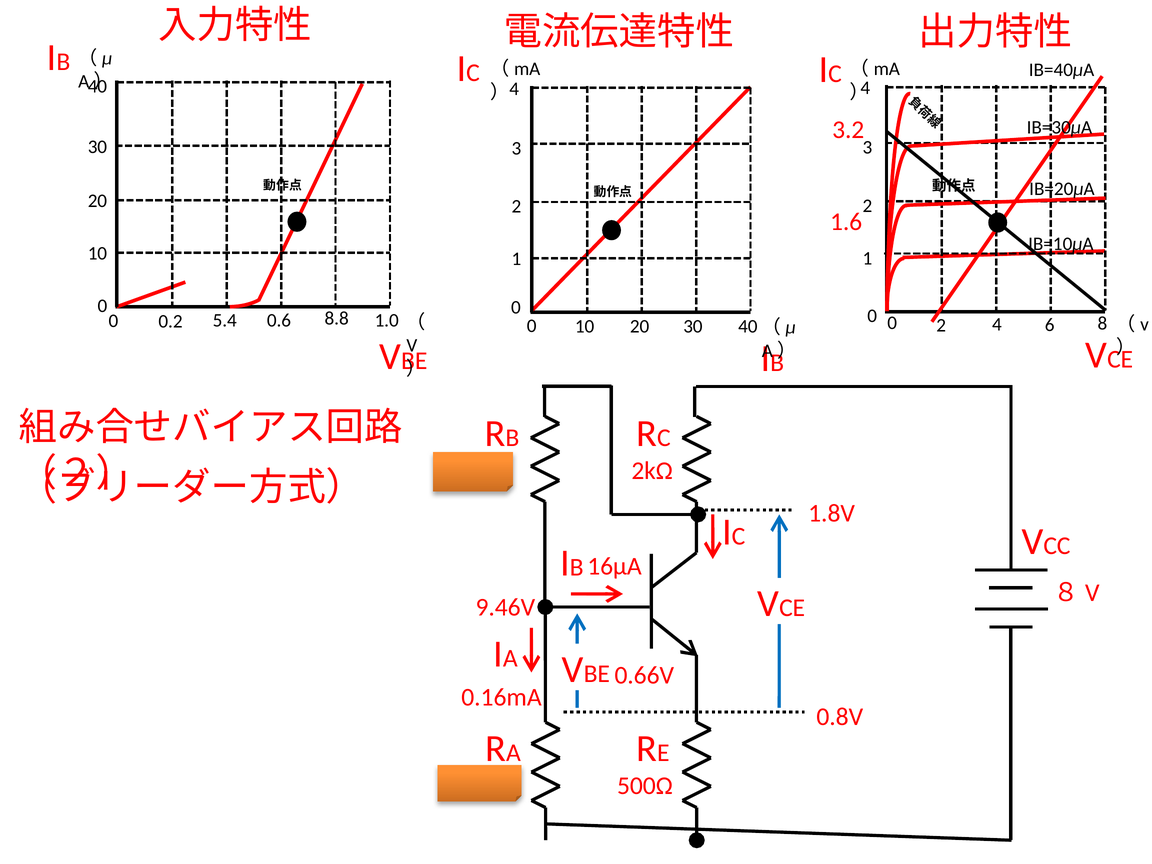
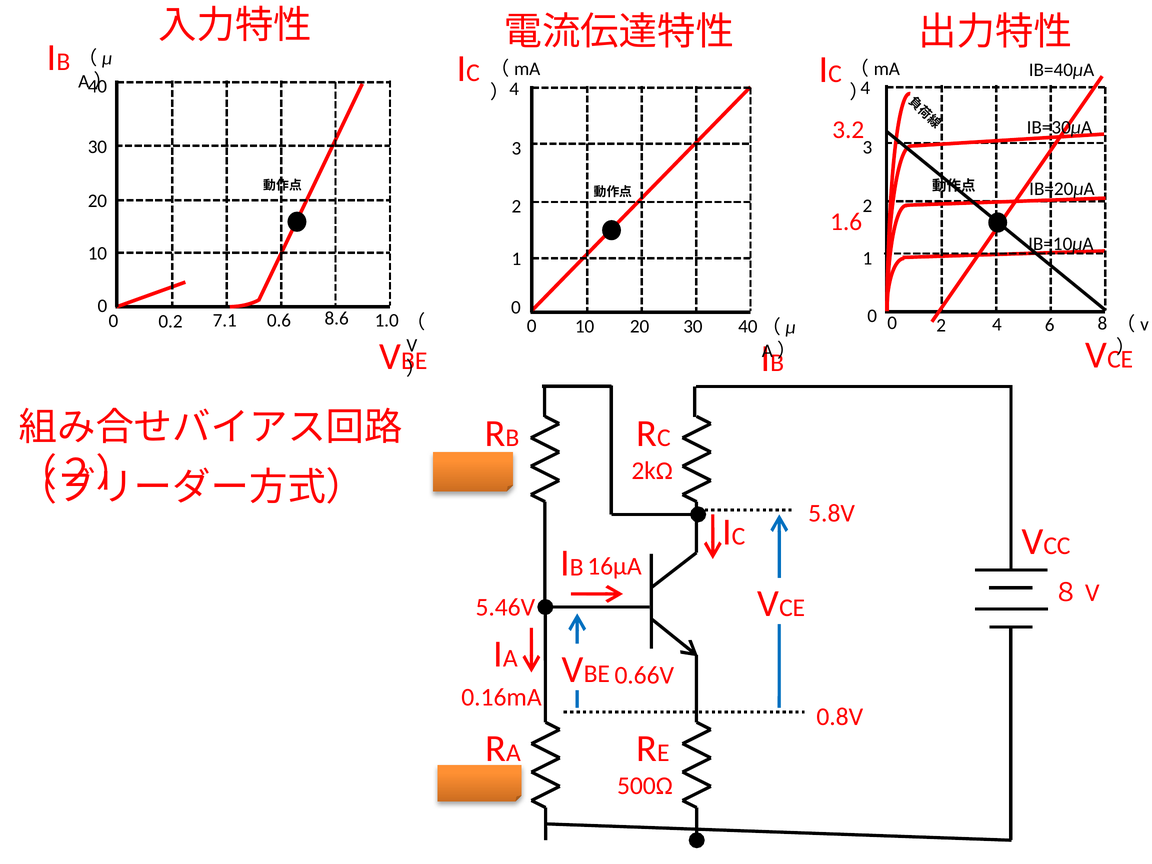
5.4: 5.4 -> 7.1
8.8: 8.8 -> 8.6
1.8V: 1.8V -> 5.8V
9.46V: 9.46V -> 5.46V
